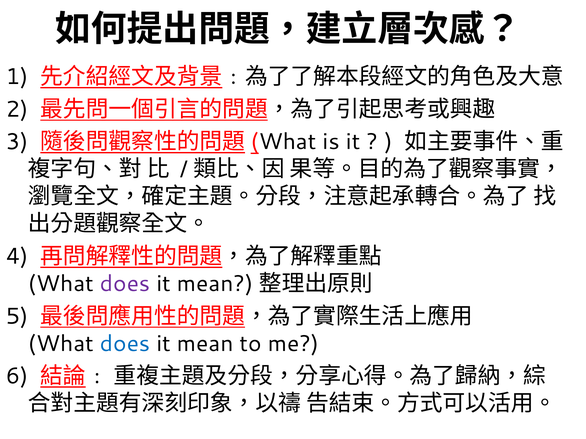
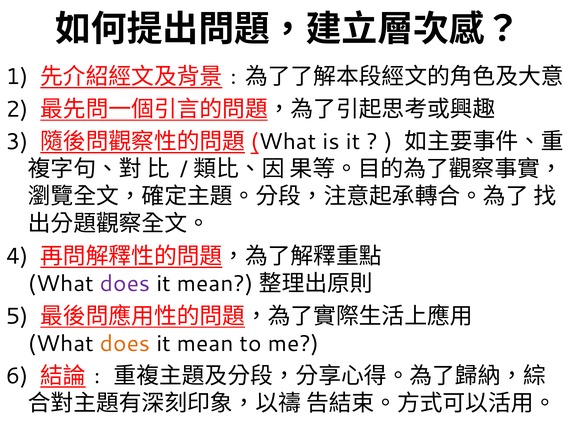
does at (125, 344) colour: blue -> orange
